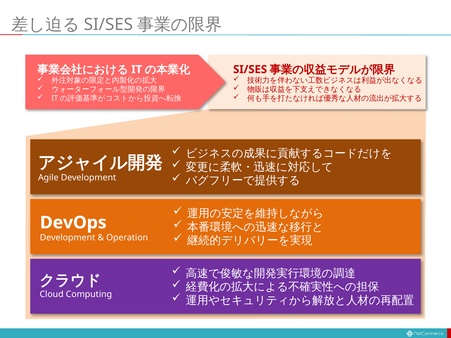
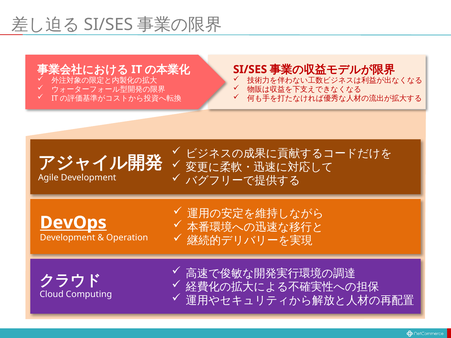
DevOps underline: none -> present
